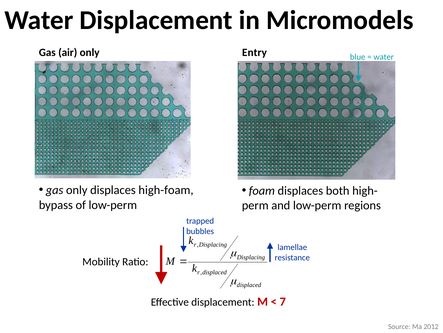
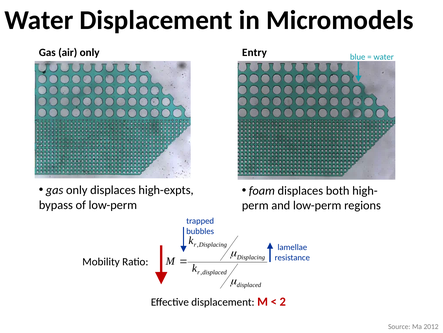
high-foam: high-foam -> high-expts
7: 7 -> 2
